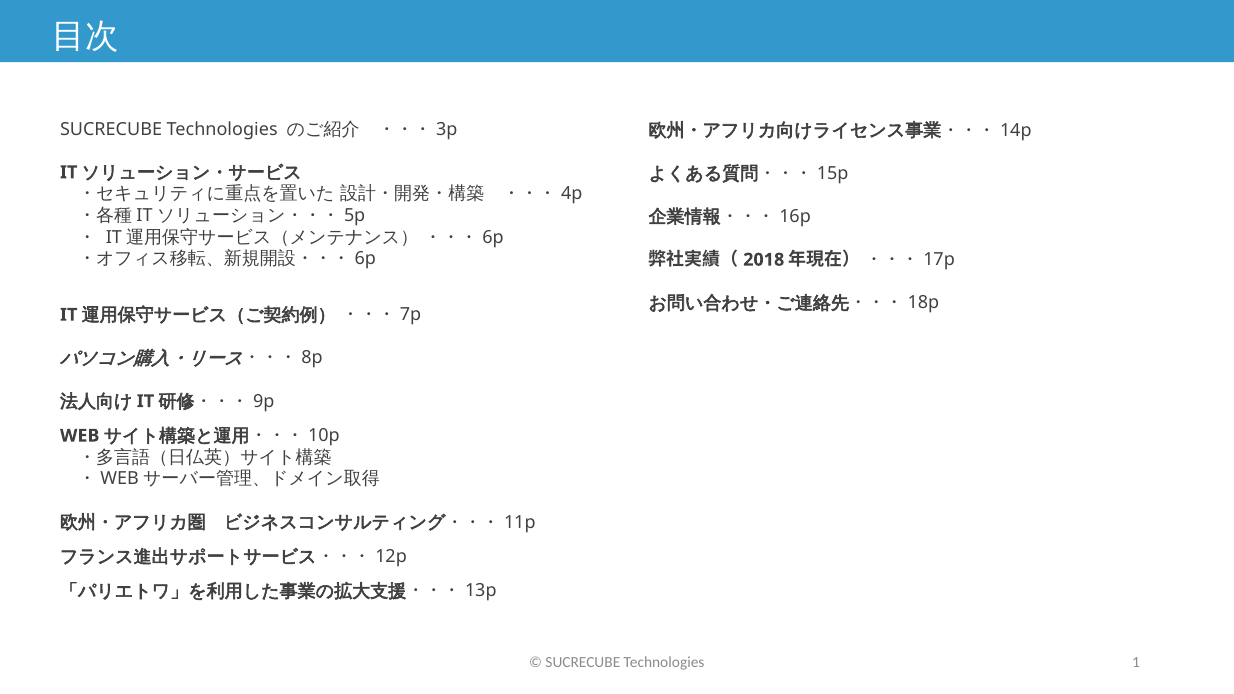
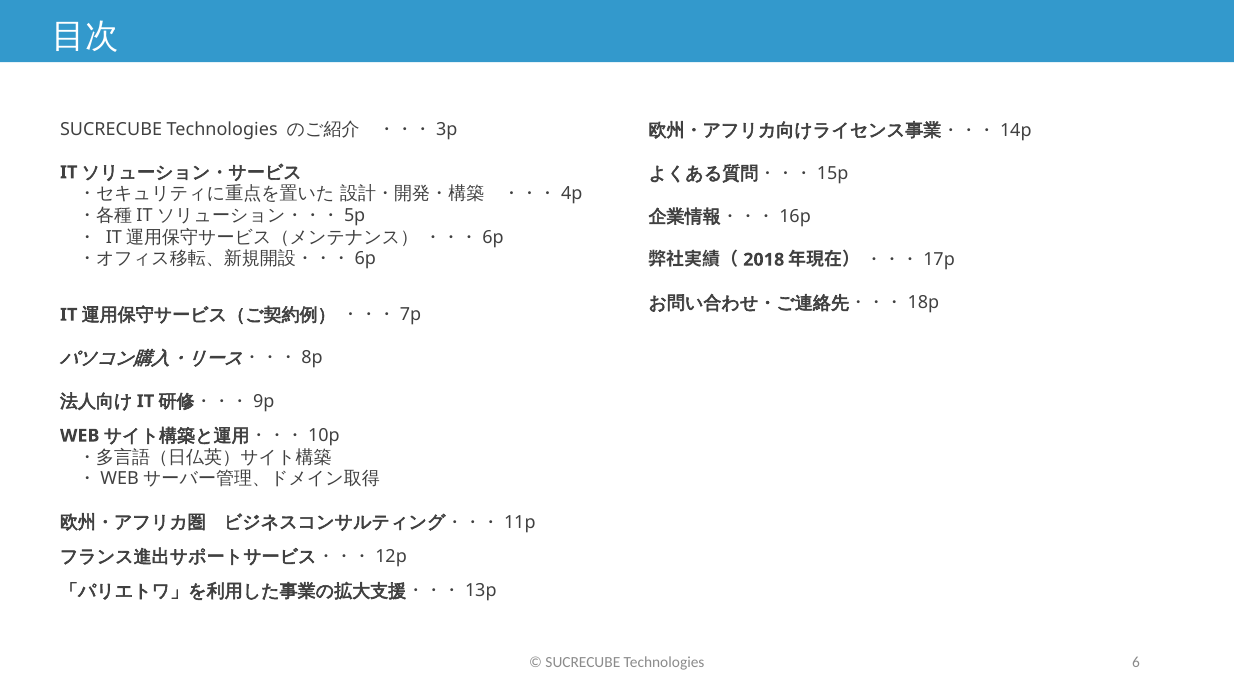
1: 1 -> 6
